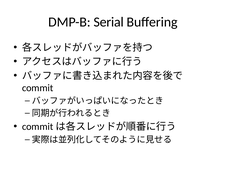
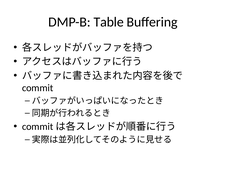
Serial: Serial -> Table
